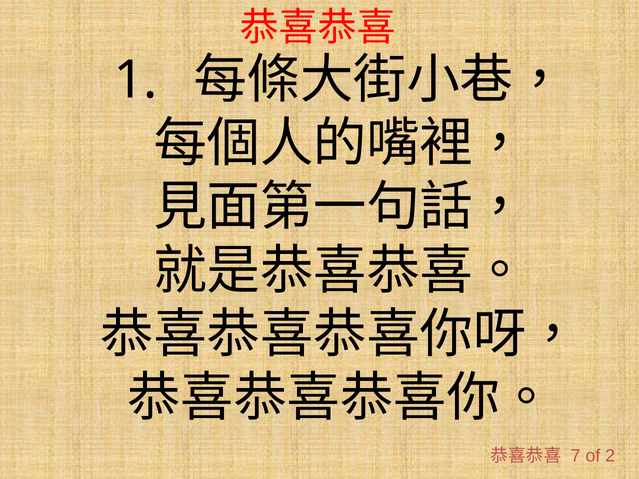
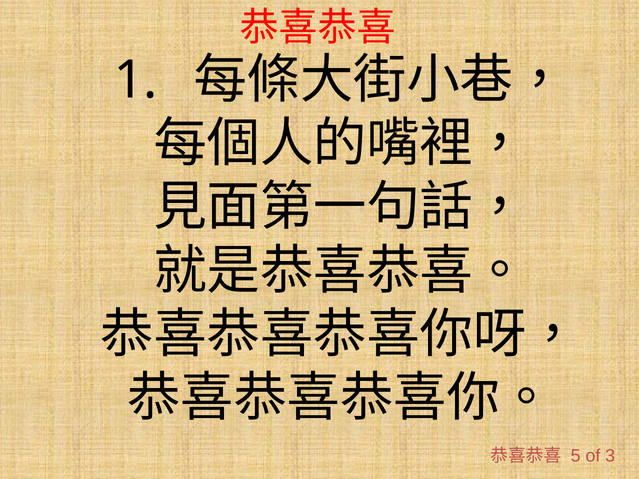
7: 7 -> 5
of 2: 2 -> 3
